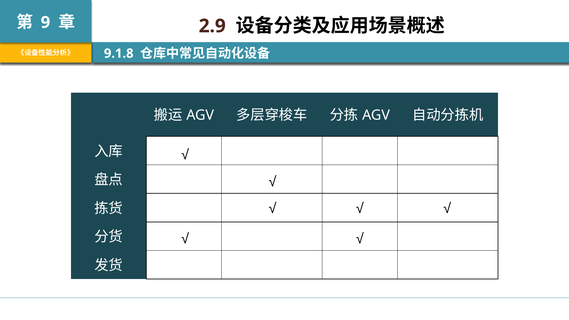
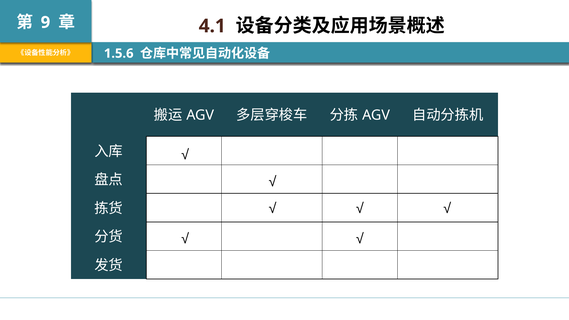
2.9: 2.9 -> 4.1
9.1.8: 9.1.8 -> 1.5.6
